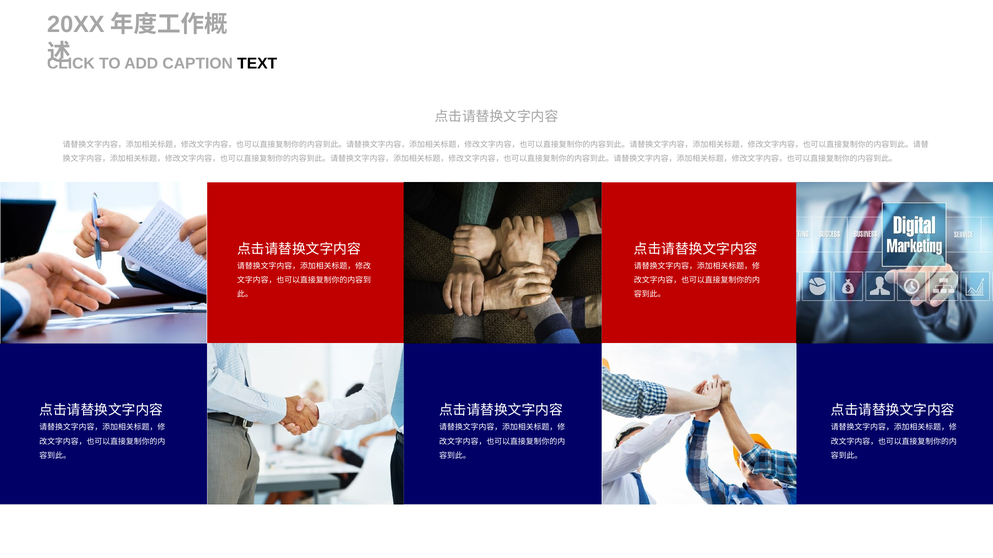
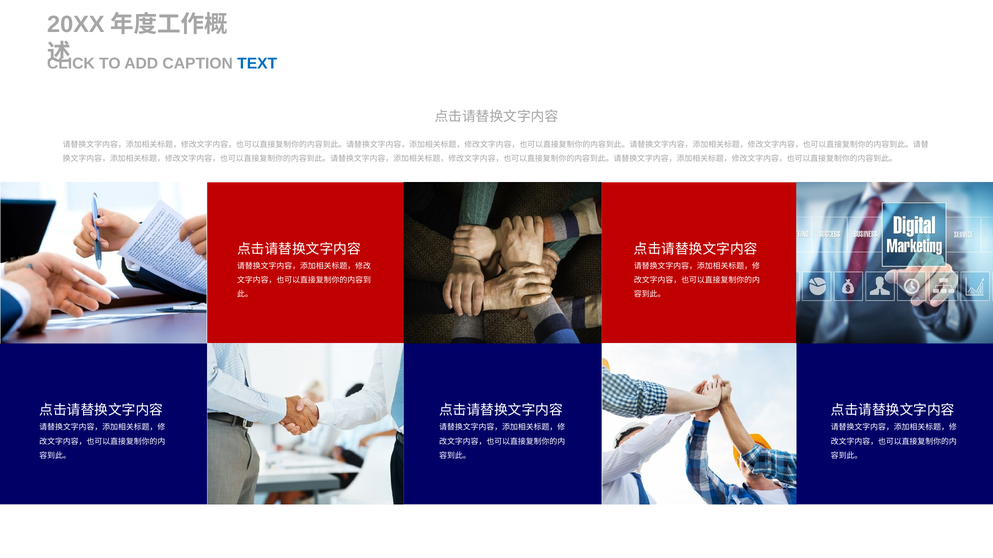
TEXT colour: black -> blue
